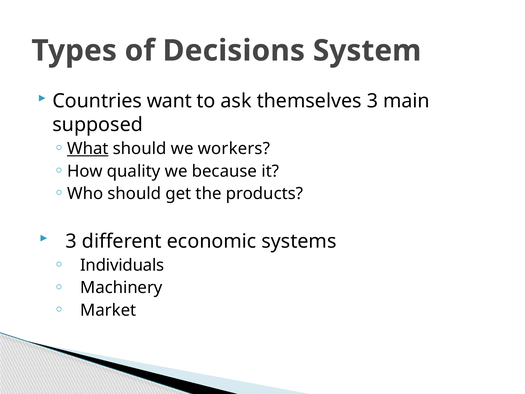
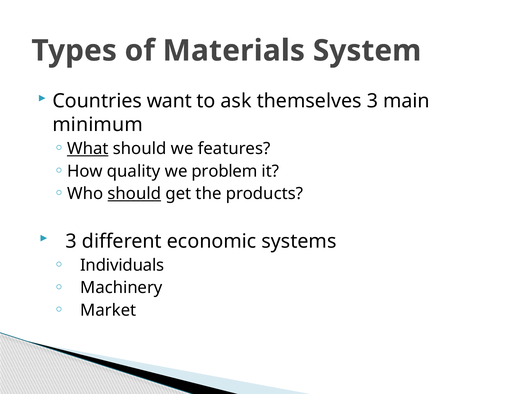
Decisions: Decisions -> Materials
supposed: supposed -> minimum
workers: workers -> features
because: because -> problem
should at (134, 194) underline: none -> present
